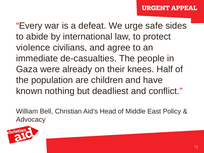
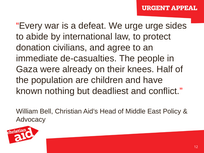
urge safe: safe -> urge
violence: violence -> donation
